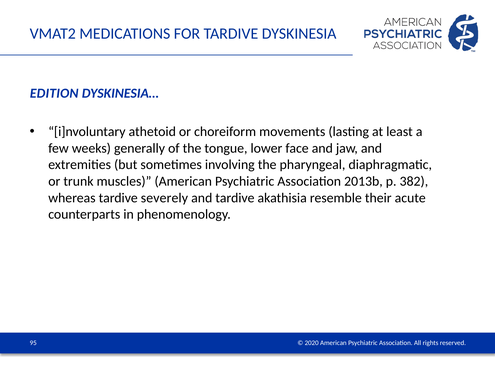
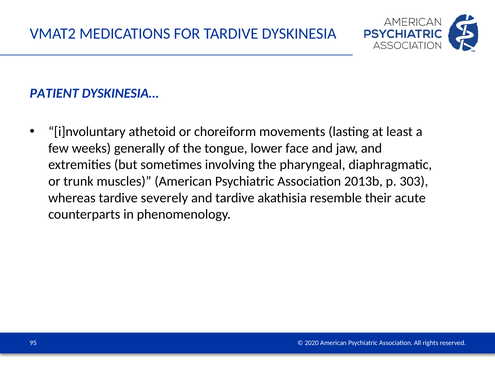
EDITION: EDITION -> PATIENT
382: 382 -> 303
